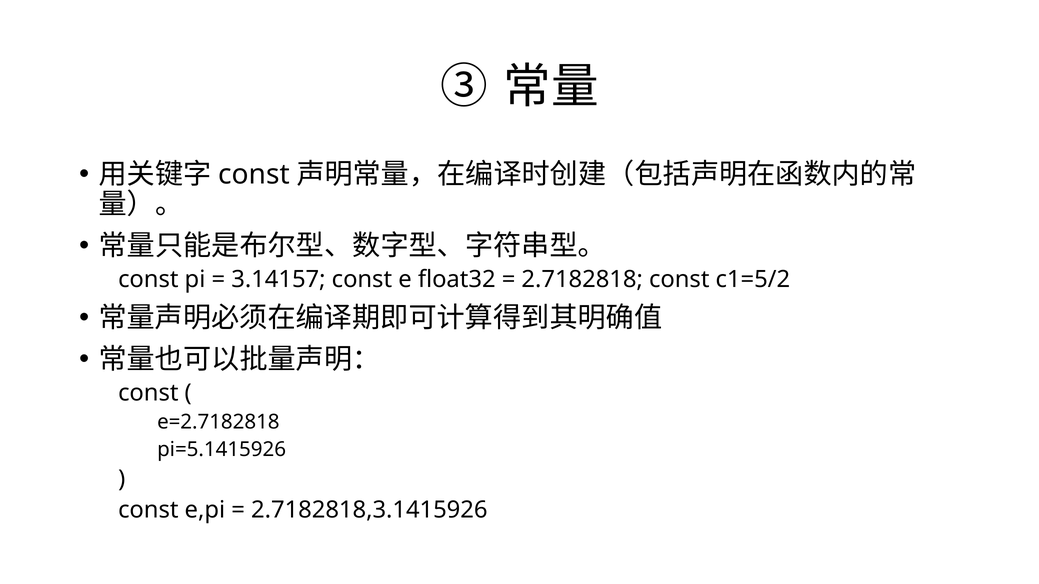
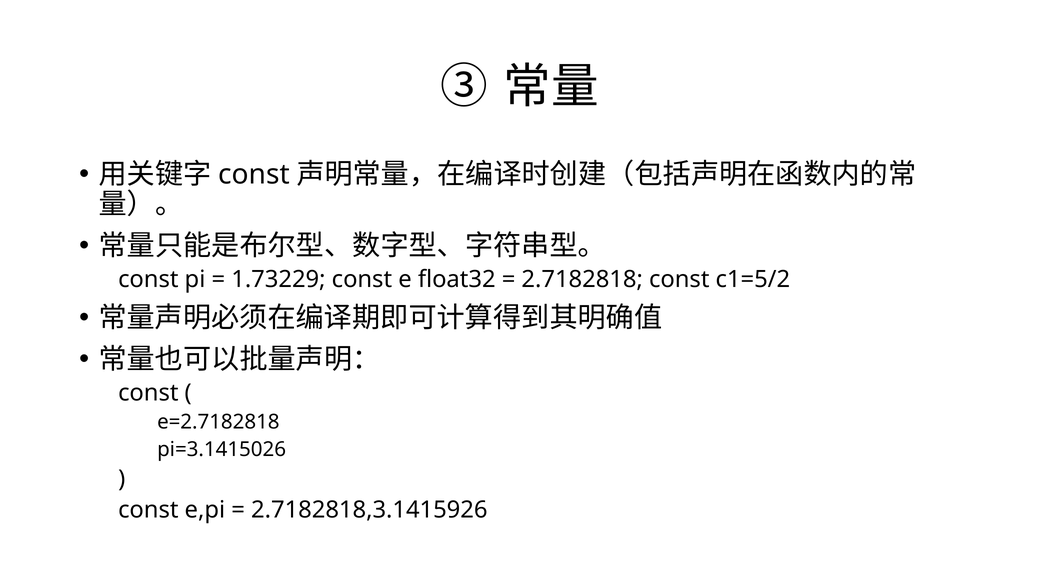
3.14157: 3.14157 -> 1.73229
pi=5.1415926: pi=5.1415926 -> pi=3.1415026
